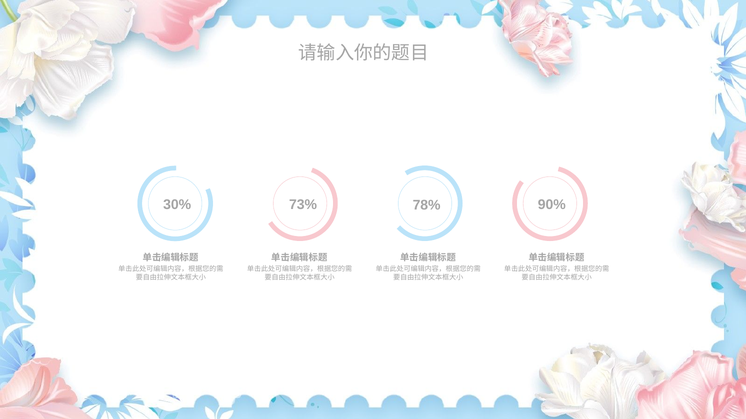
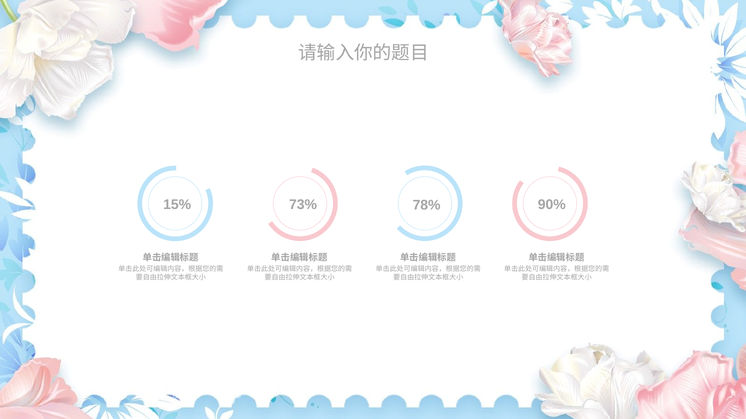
30%: 30% -> 15%
